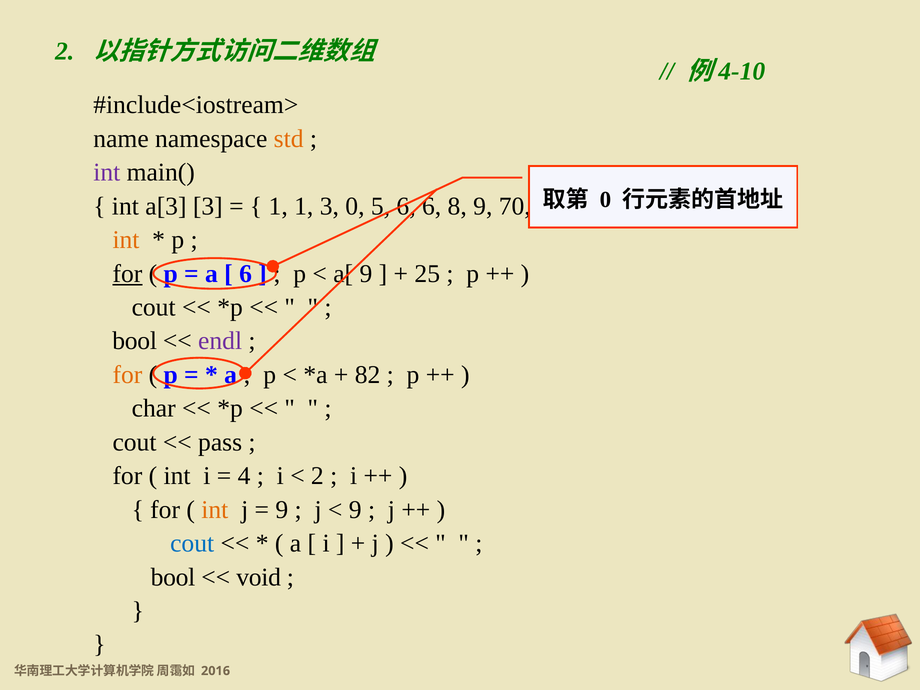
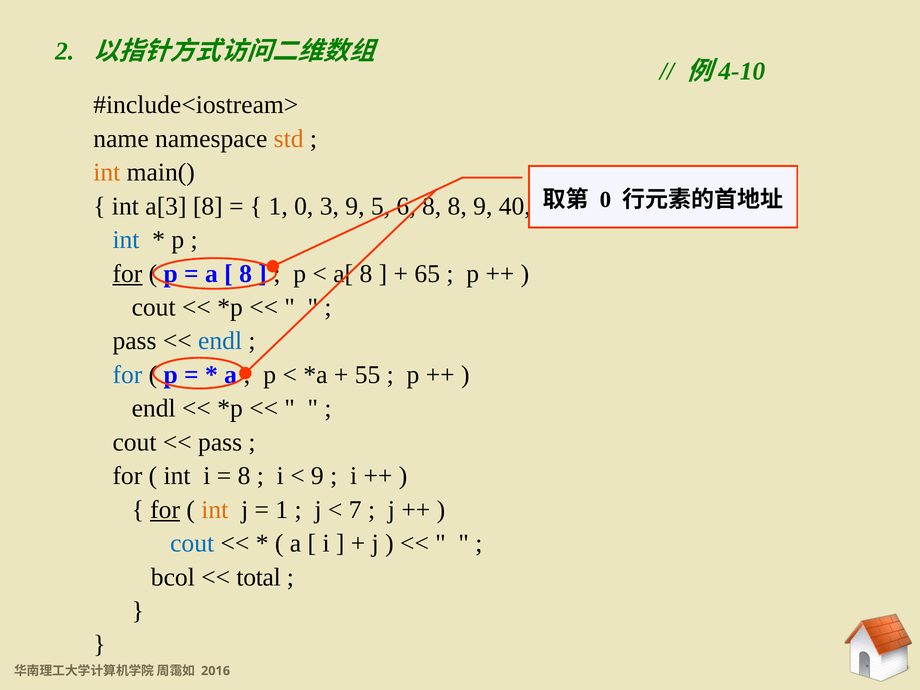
int at (107, 172) colour: purple -> orange
a[3 3: 3 -> 8
1 1: 1 -> 0
3 0: 0 -> 9
6 6: 6 -> 8
70: 70 -> 40
int at (126, 240) colour: orange -> blue
6 at (246, 274): 6 -> 8
a[ 9: 9 -> 8
25: 25 -> 65
bool at (135, 341): bool -> pass
endl at (220, 341) colour: purple -> blue
for at (127, 375) colour: orange -> blue
82: 82 -> 55
char at (154, 408): char -> endl
4 at (244, 476): 4 -> 8
2 at (317, 476): 2 -> 9
for at (165, 510) underline: none -> present
9 at (282, 510): 9 -> 1
9 at (355, 510): 9 -> 7
bool at (173, 577): bool -> bcol
void: void -> total
